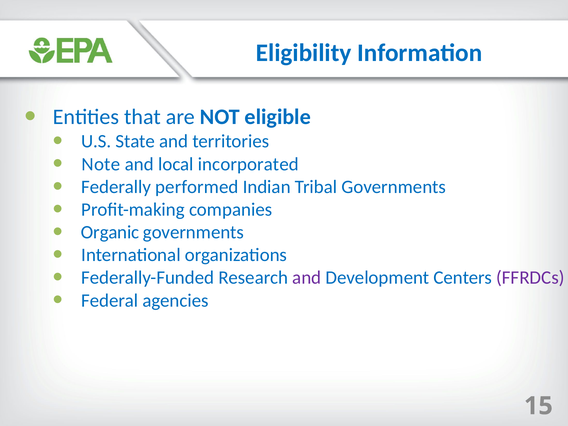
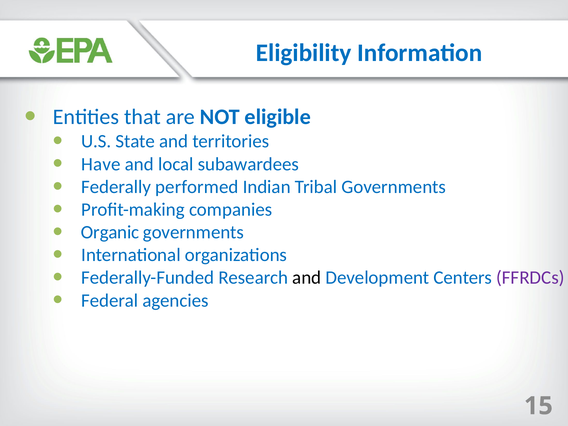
Note: Note -> Have
incorporated: incorporated -> subawardees
and at (307, 278) colour: purple -> black
